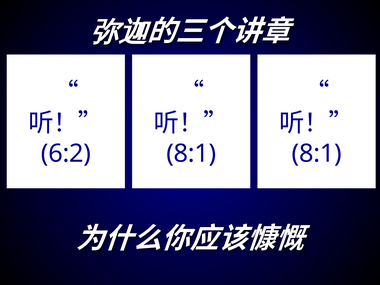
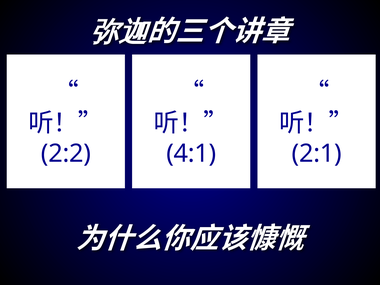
6:2: 6:2 -> 2:2
8:1 at (191, 154): 8:1 -> 4:1
8:1 at (317, 154): 8:1 -> 2:1
